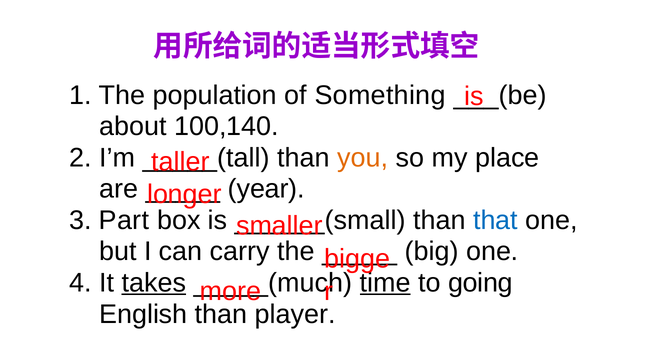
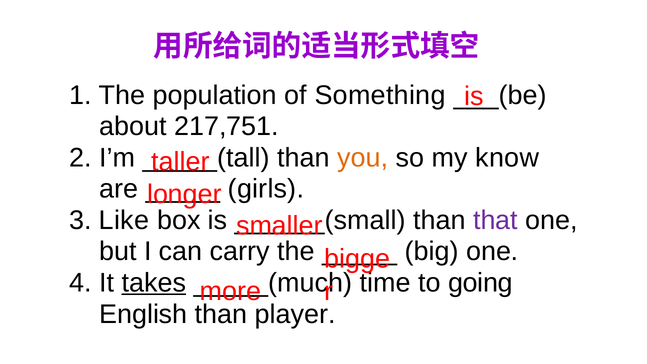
100,140: 100,140 -> 217,751
place: place -> know
year: year -> girls
Part: Part -> Like
that colour: blue -> purple
time underline: present -> none
